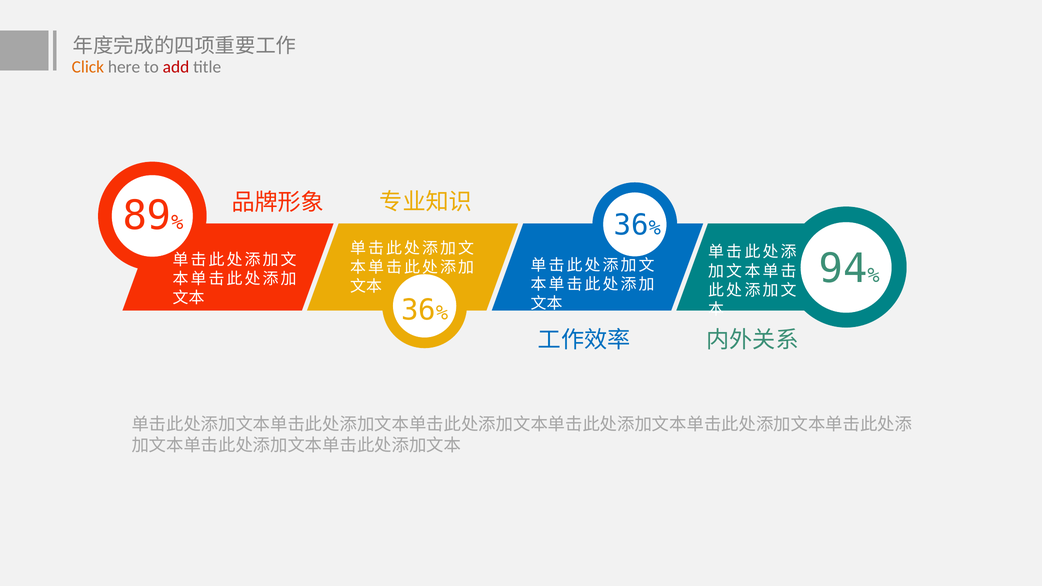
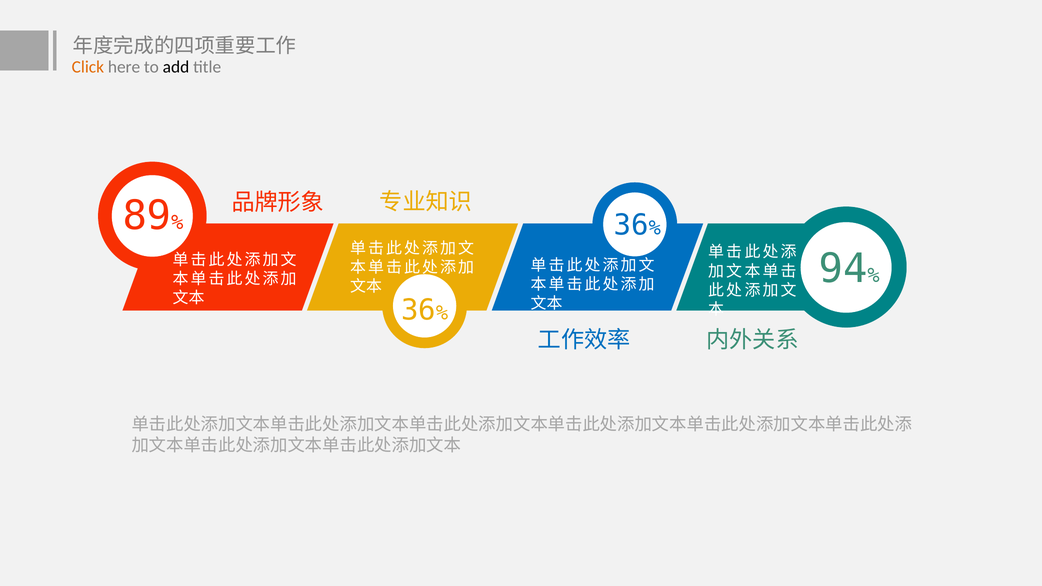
add colour: red -> black
